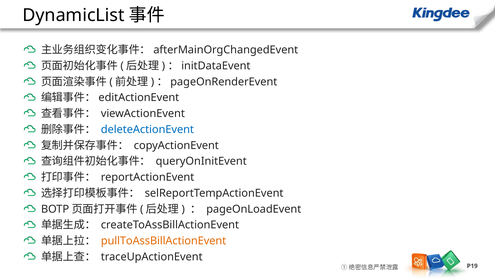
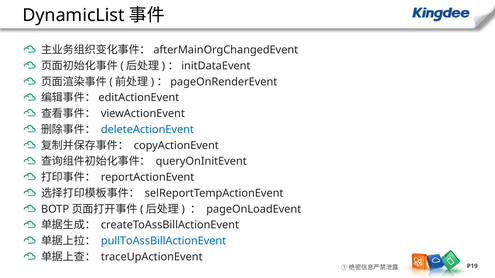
pullToAssBillActionEvent colour: orange -> blue
